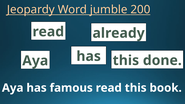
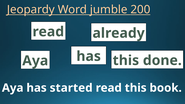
famous: famous -> started
